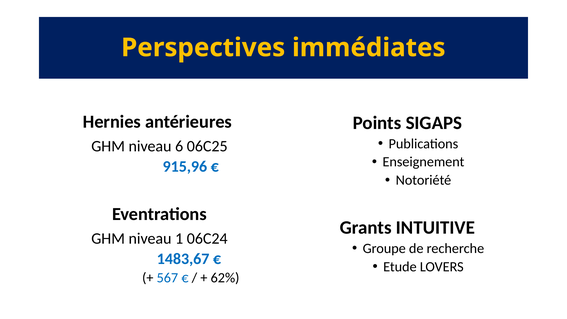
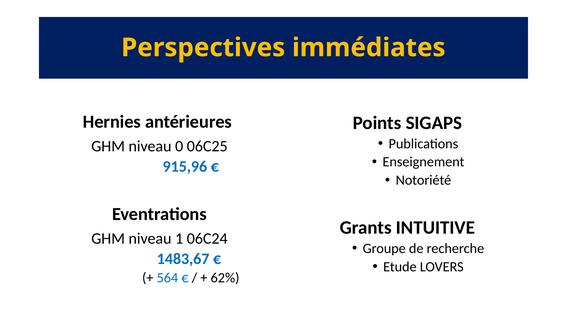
6: 6 -> 0
567: 567 -> 564
